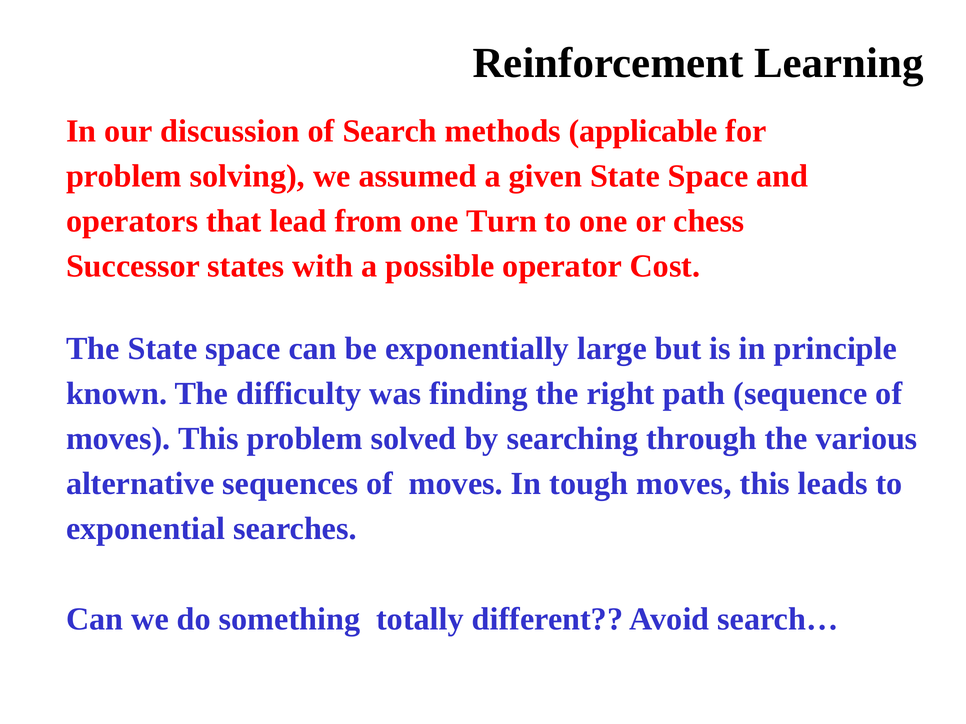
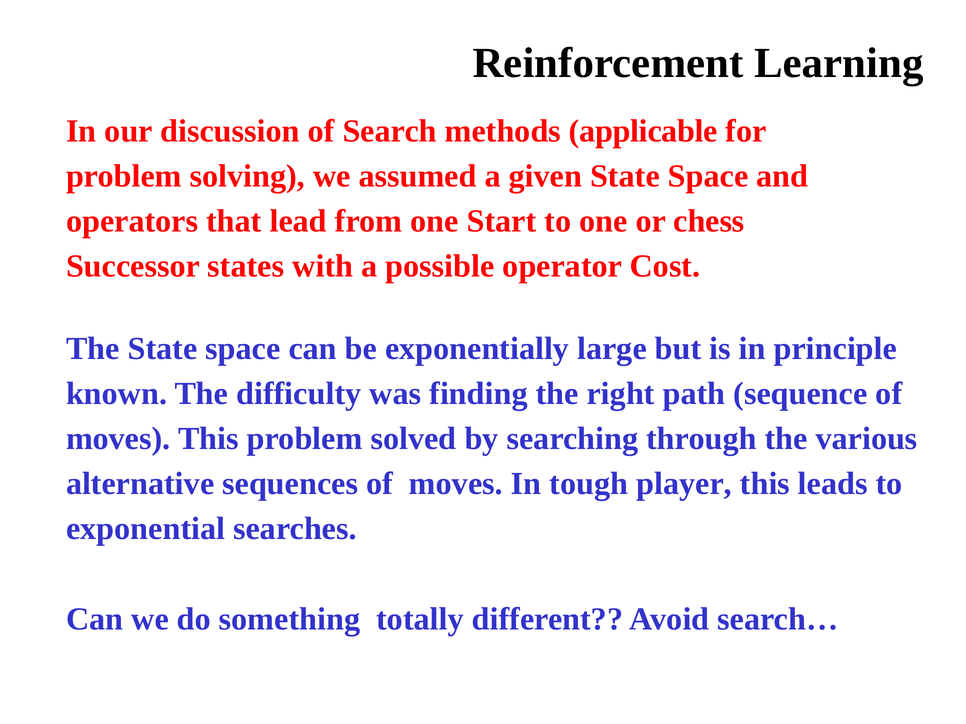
Turn: Turn -> Start
tough moves: moves -> player
